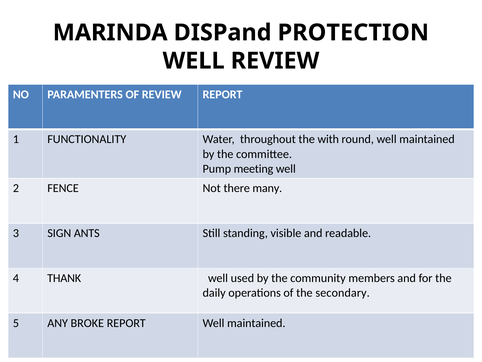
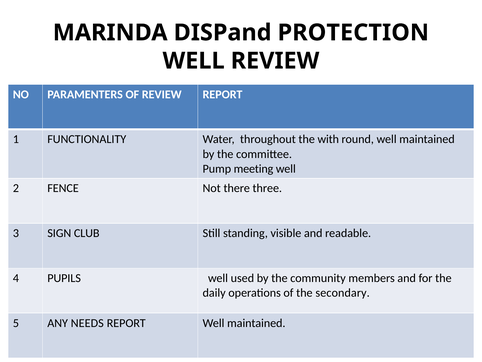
many: many -> three
ANTS: ANTS -> CLUB
THANK: THANK -> PUPILS
BROKE: BROKE -> NEEDS
